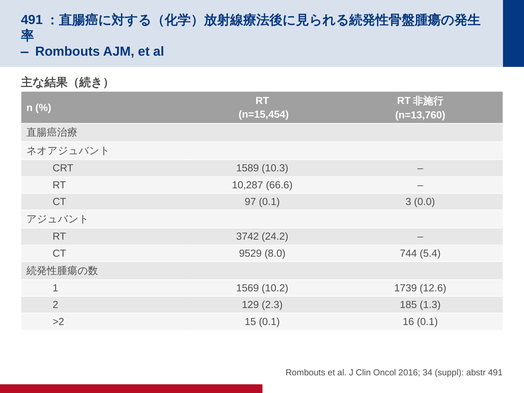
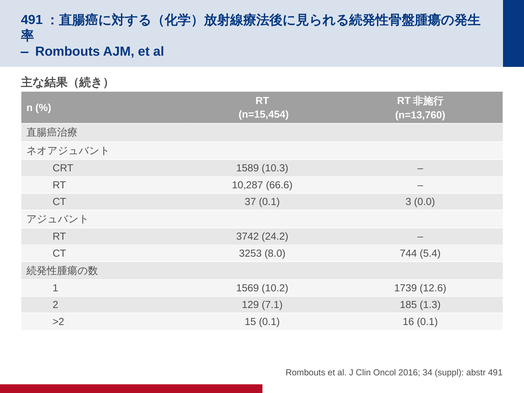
97: 97 -> 37
9529: 9529 -> 3253
2.3: 2.3 -> 7.1
